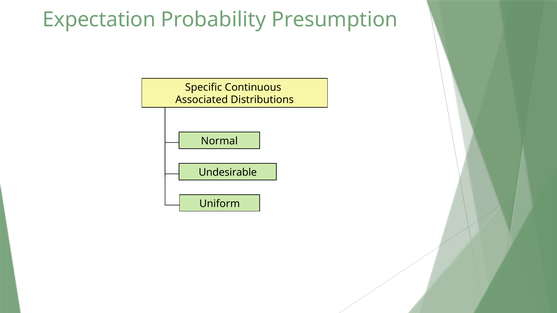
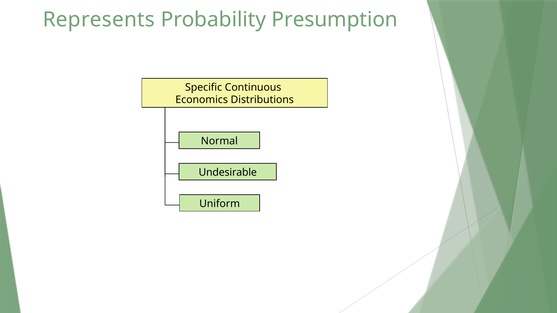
Expectation: Expectation -> Represents
Associated: Associated -> Economics
